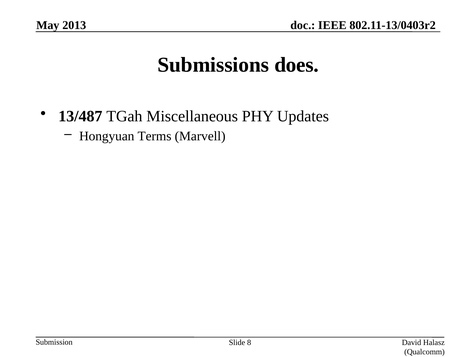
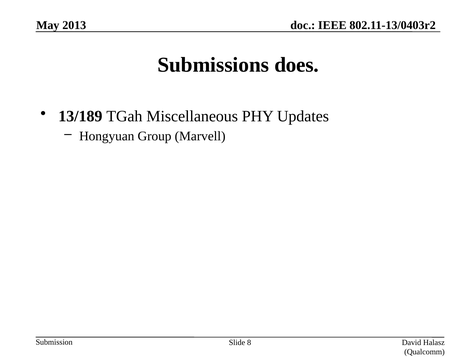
13/487: 13/487 -> 13/189
Terms: Terms -> Group
